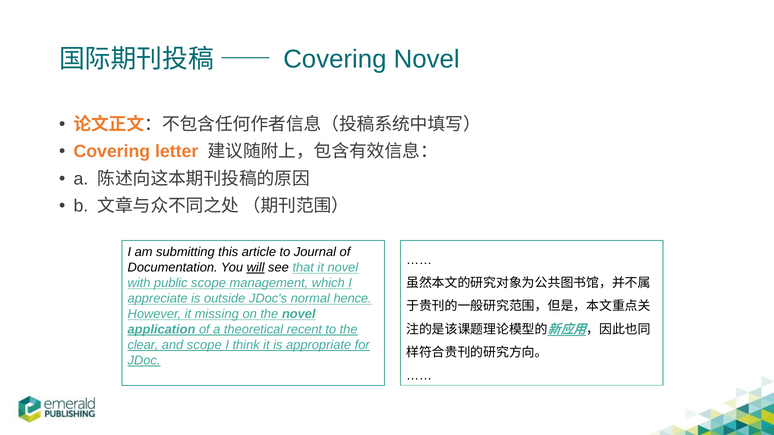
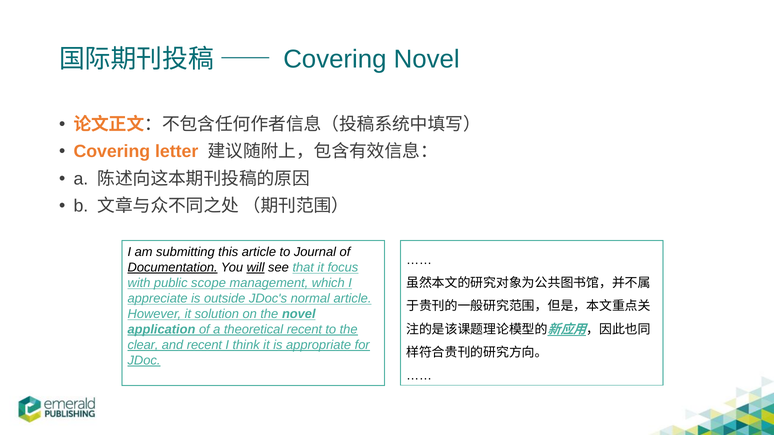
Documentation underline: none -> present
it novel: novel -> focus
normal hence: hence -> article
missing: missing -> solution
and scope: scope -> recent
